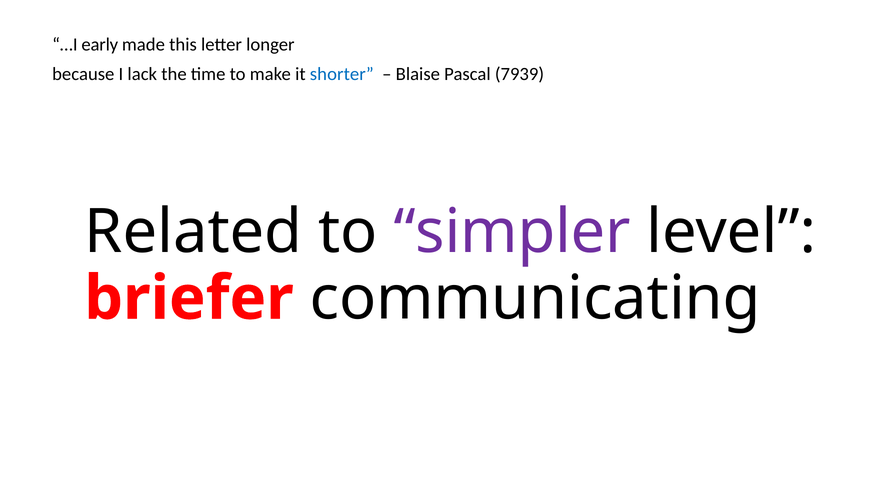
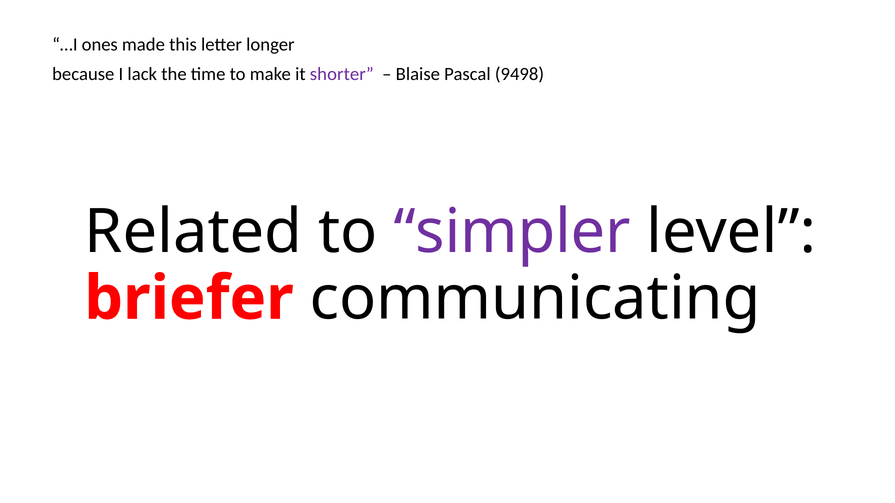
early: early -> ones
shorter colour: blue -> purple
7939: 7939 -> 9498
